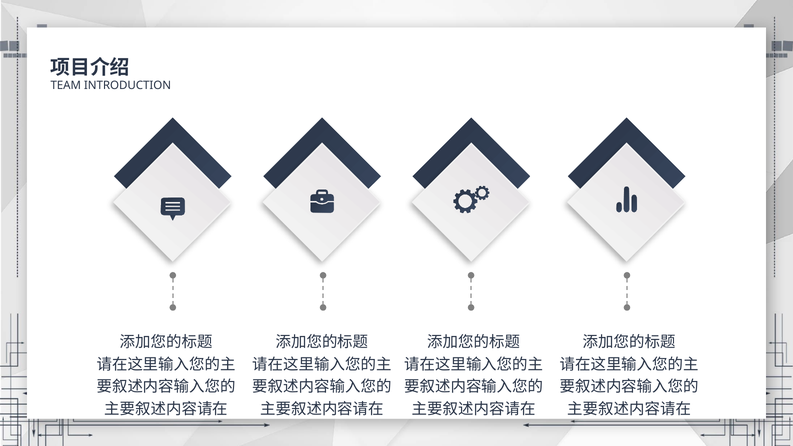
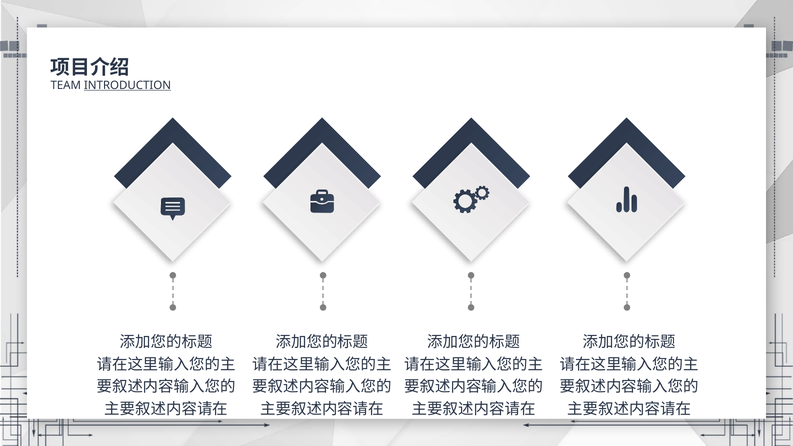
INTRODUCTION underline: none -> present
